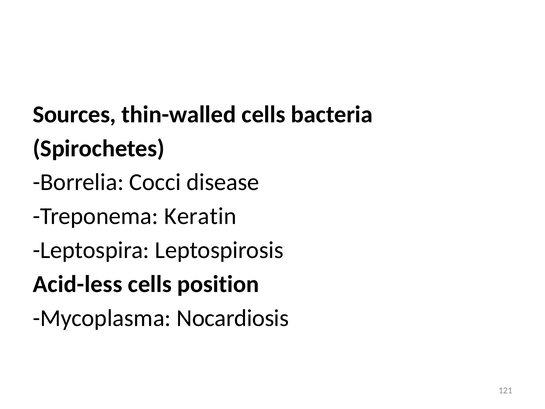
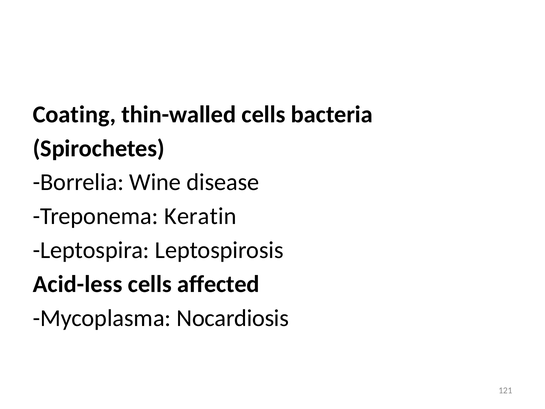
Sources: Sources -> Coating
Cocci: Cocci -> Wine
position: position -> affected
